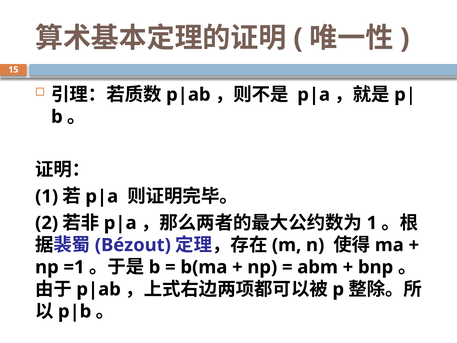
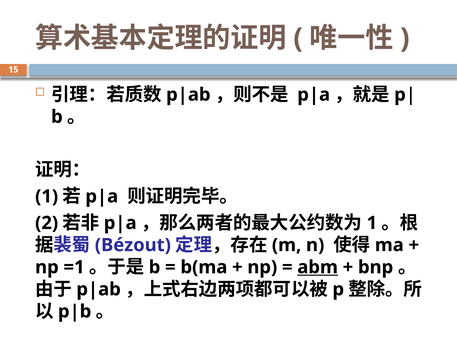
abm underline: none -> present
